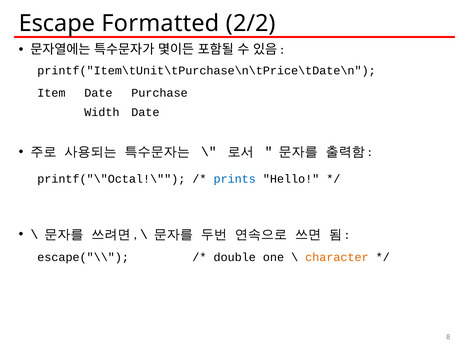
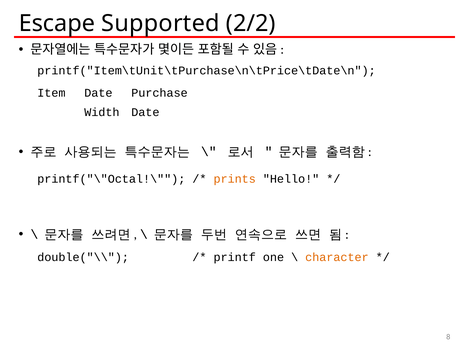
Formatted: Formatted -> Supported
prints colour: blue -> orange
escape("\\: escape("\\ -> double("\\
double: double -> printf
